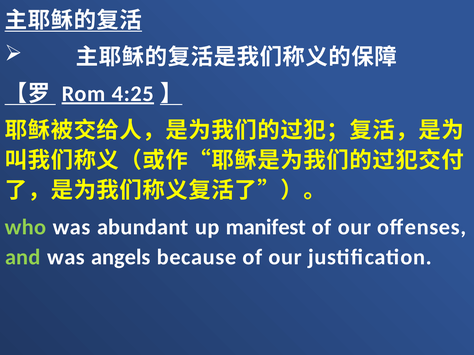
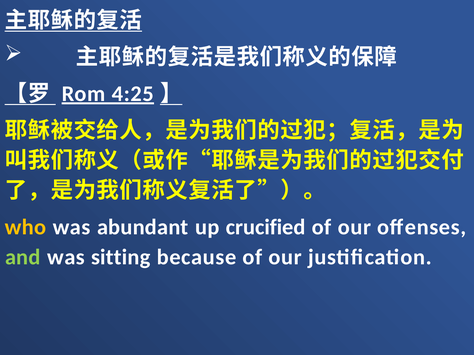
who colour: light green -> yellow
manifest: manifest -> crucified
angels: angels -> sitting
